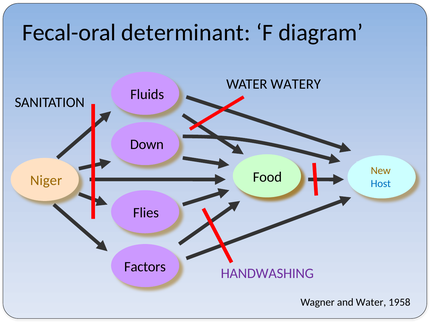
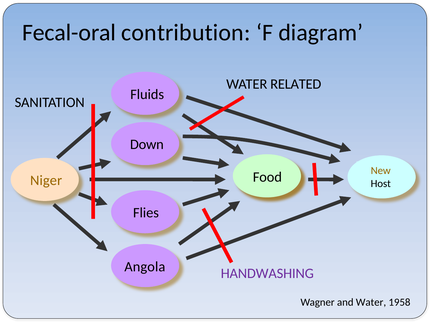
determinant: determinant -> contribution
WATERY: WATERY -> RELATED
Host colour: blue -> black
Factors: Factors -> Angola
